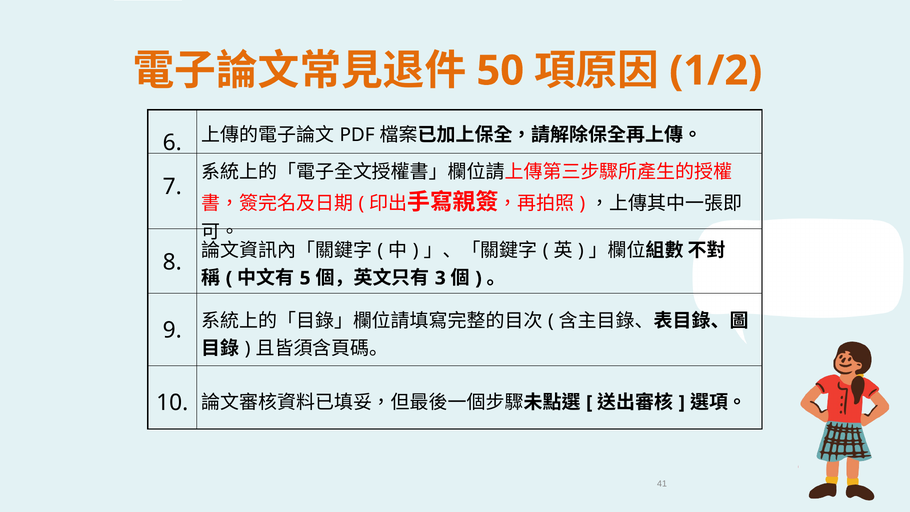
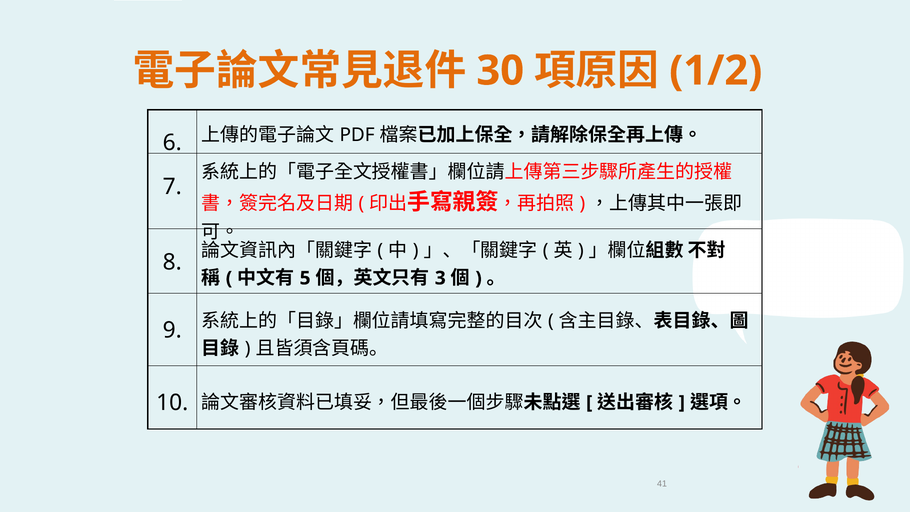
50: 50 -> 30
